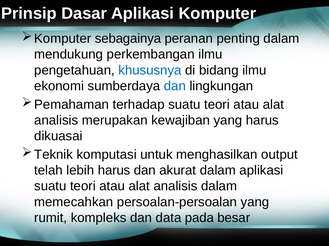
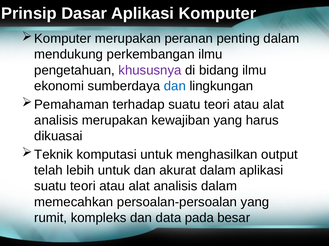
sebagainya at (128, 39): sebagainya -> merupakan
khususnya colour: blue -> purple
lebih harus: harus -> untuk
